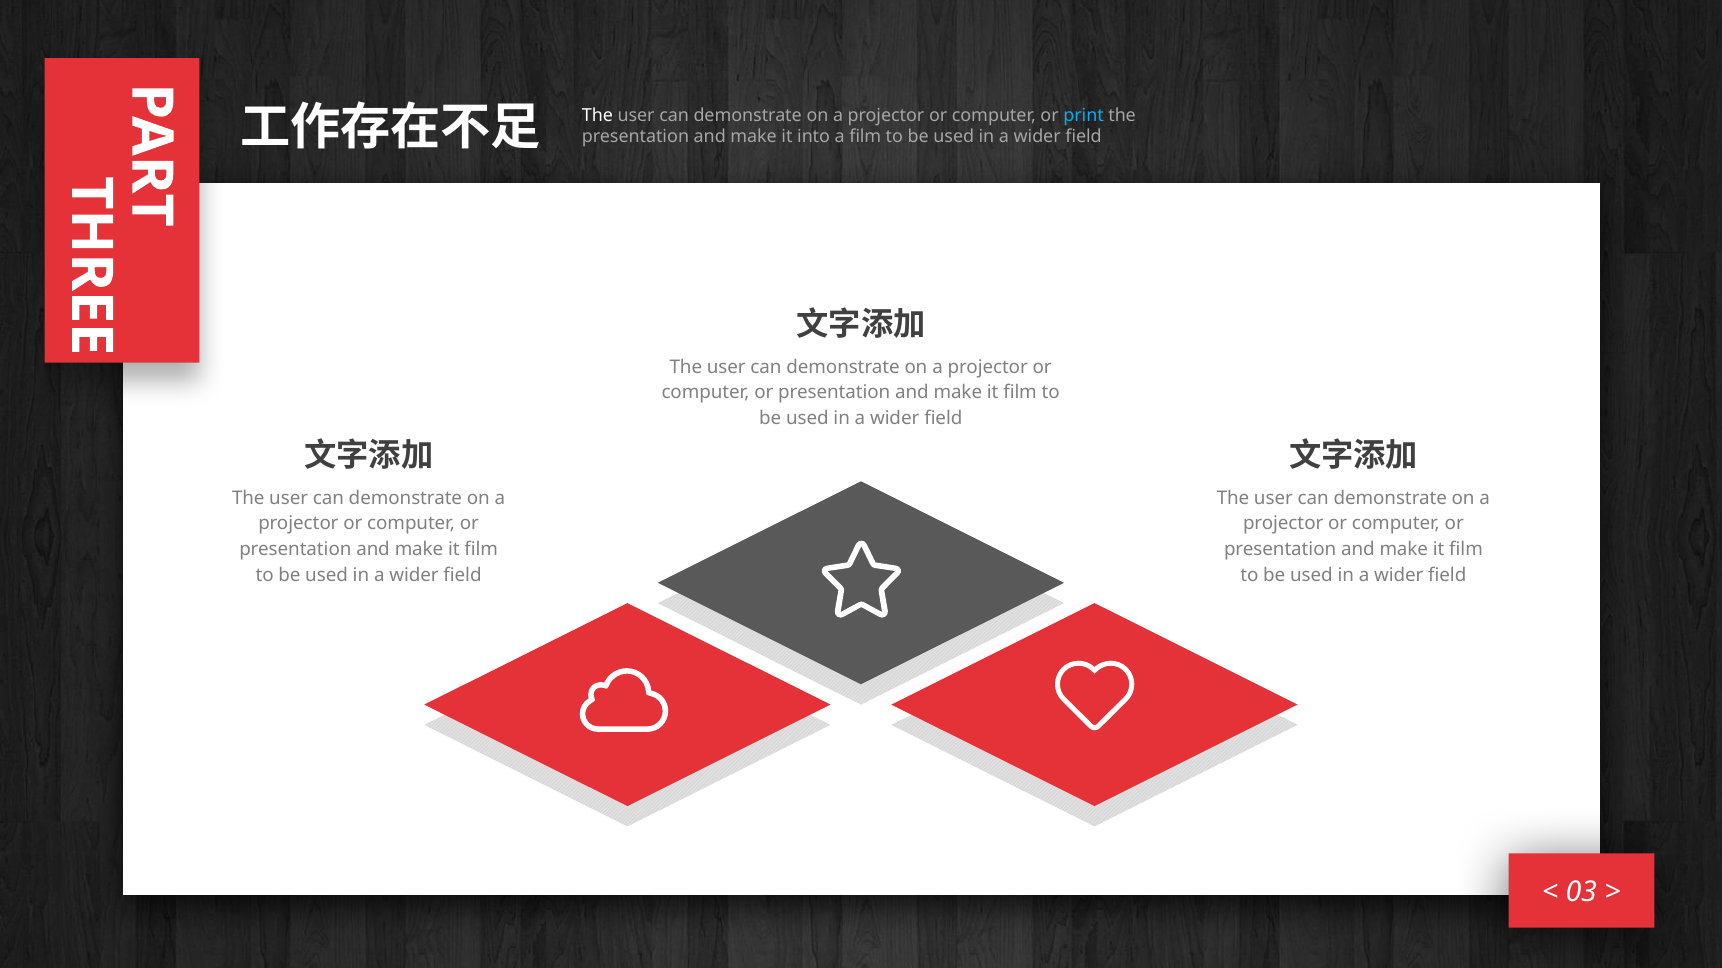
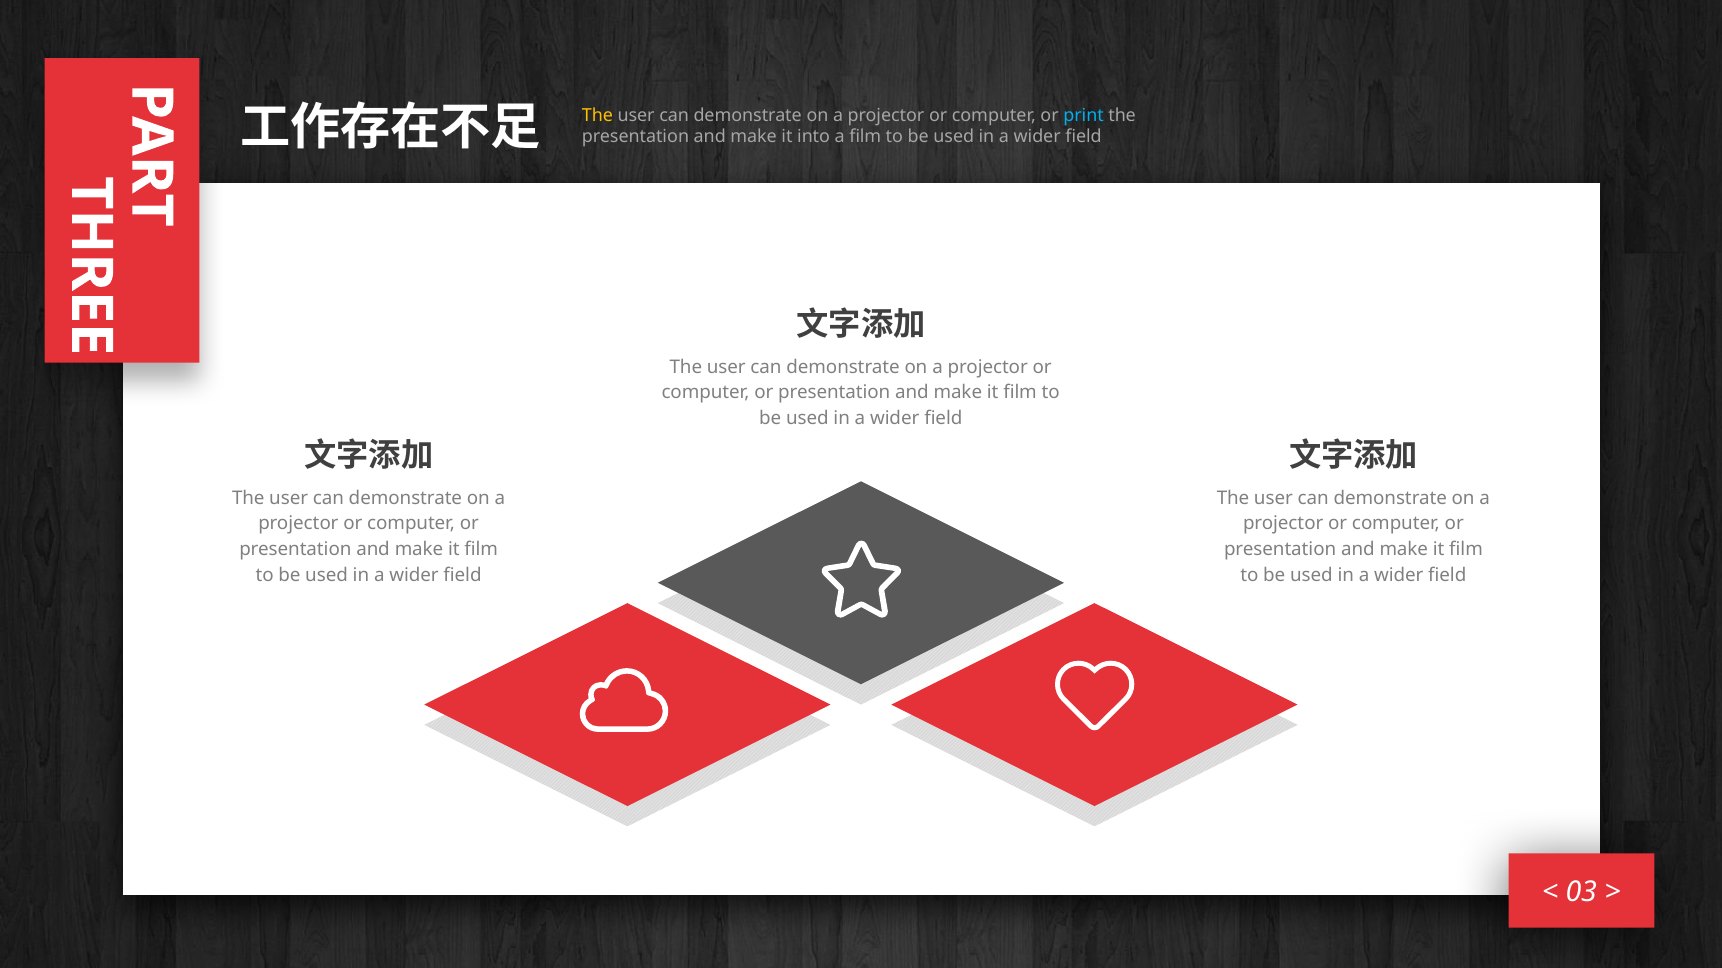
The at (598, 115) colour: white -> yellow
